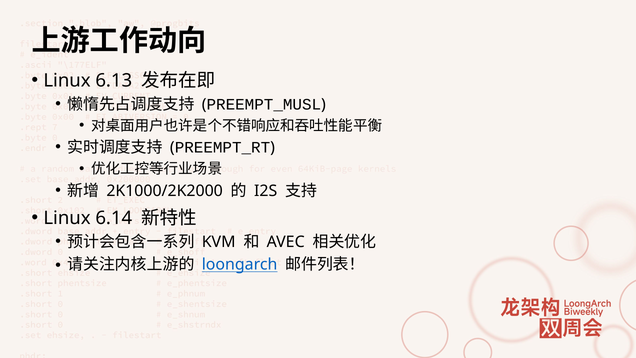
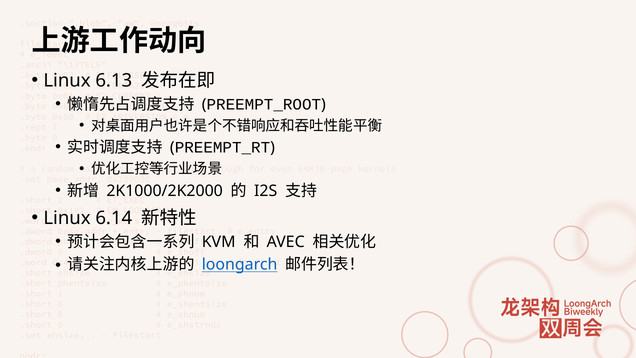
PREEMPT_MUSL: PREEMPT_MUSL -> PREEMPT_ROOT
